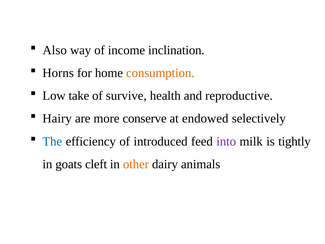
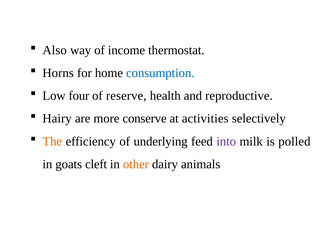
inclination: inclination -> thermostat
consumption colour: orange -> blue
take: take -> four
survive: survive -> reserve
endowed: endowed -> activities
The colour: blue -> orange
introduced: introduced -> underlying
tightly: tightly -> polled
